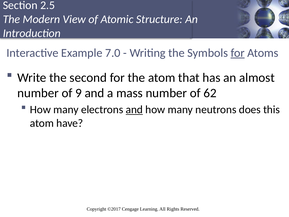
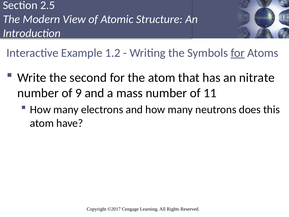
7.0: 7.0 -> 1.2
almost: almost -> nitrate
62: 62 -> 11
and at (134, 110) underline: present -> none
